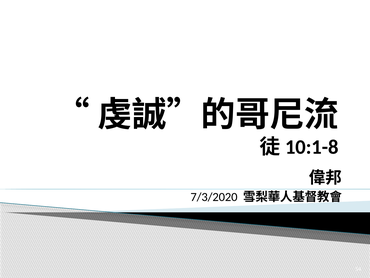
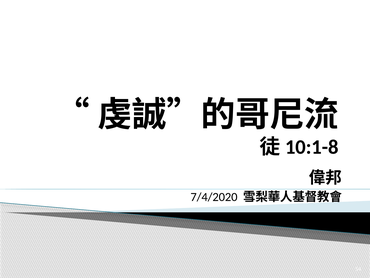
7/3/2020: 7/3/2020 -> 7/4/2020
